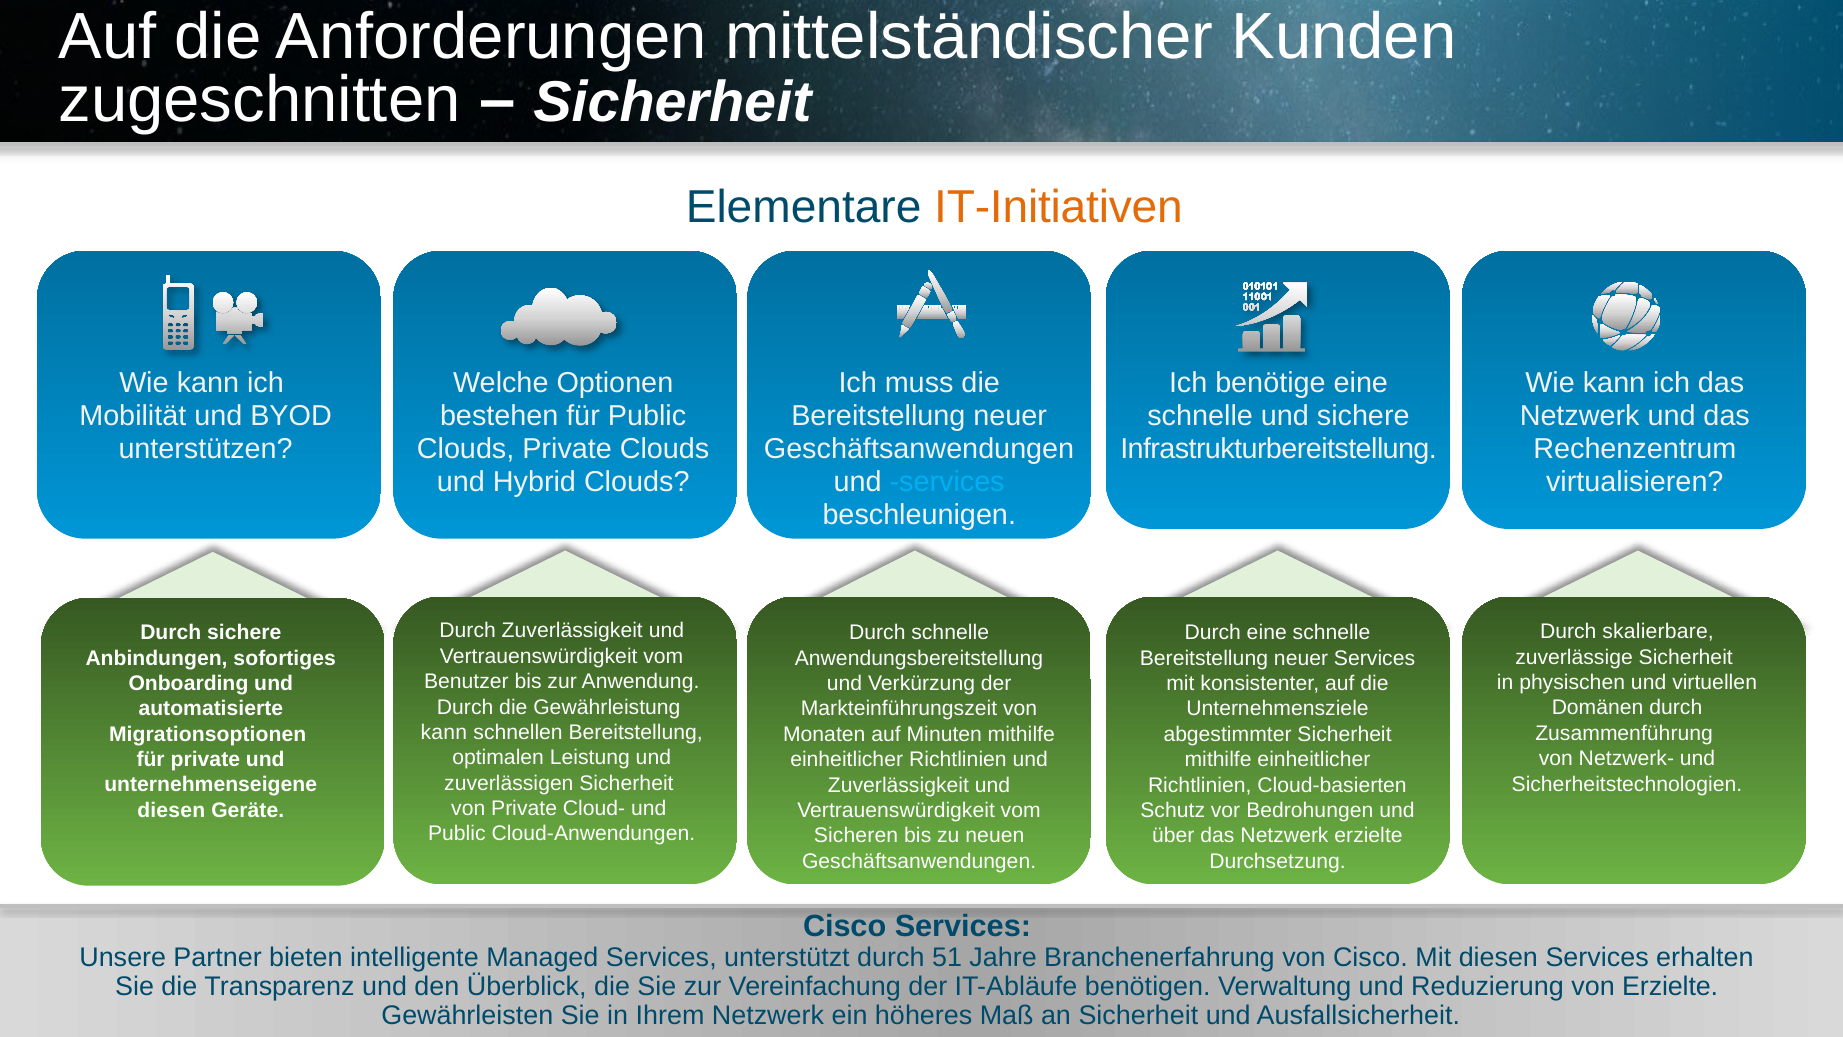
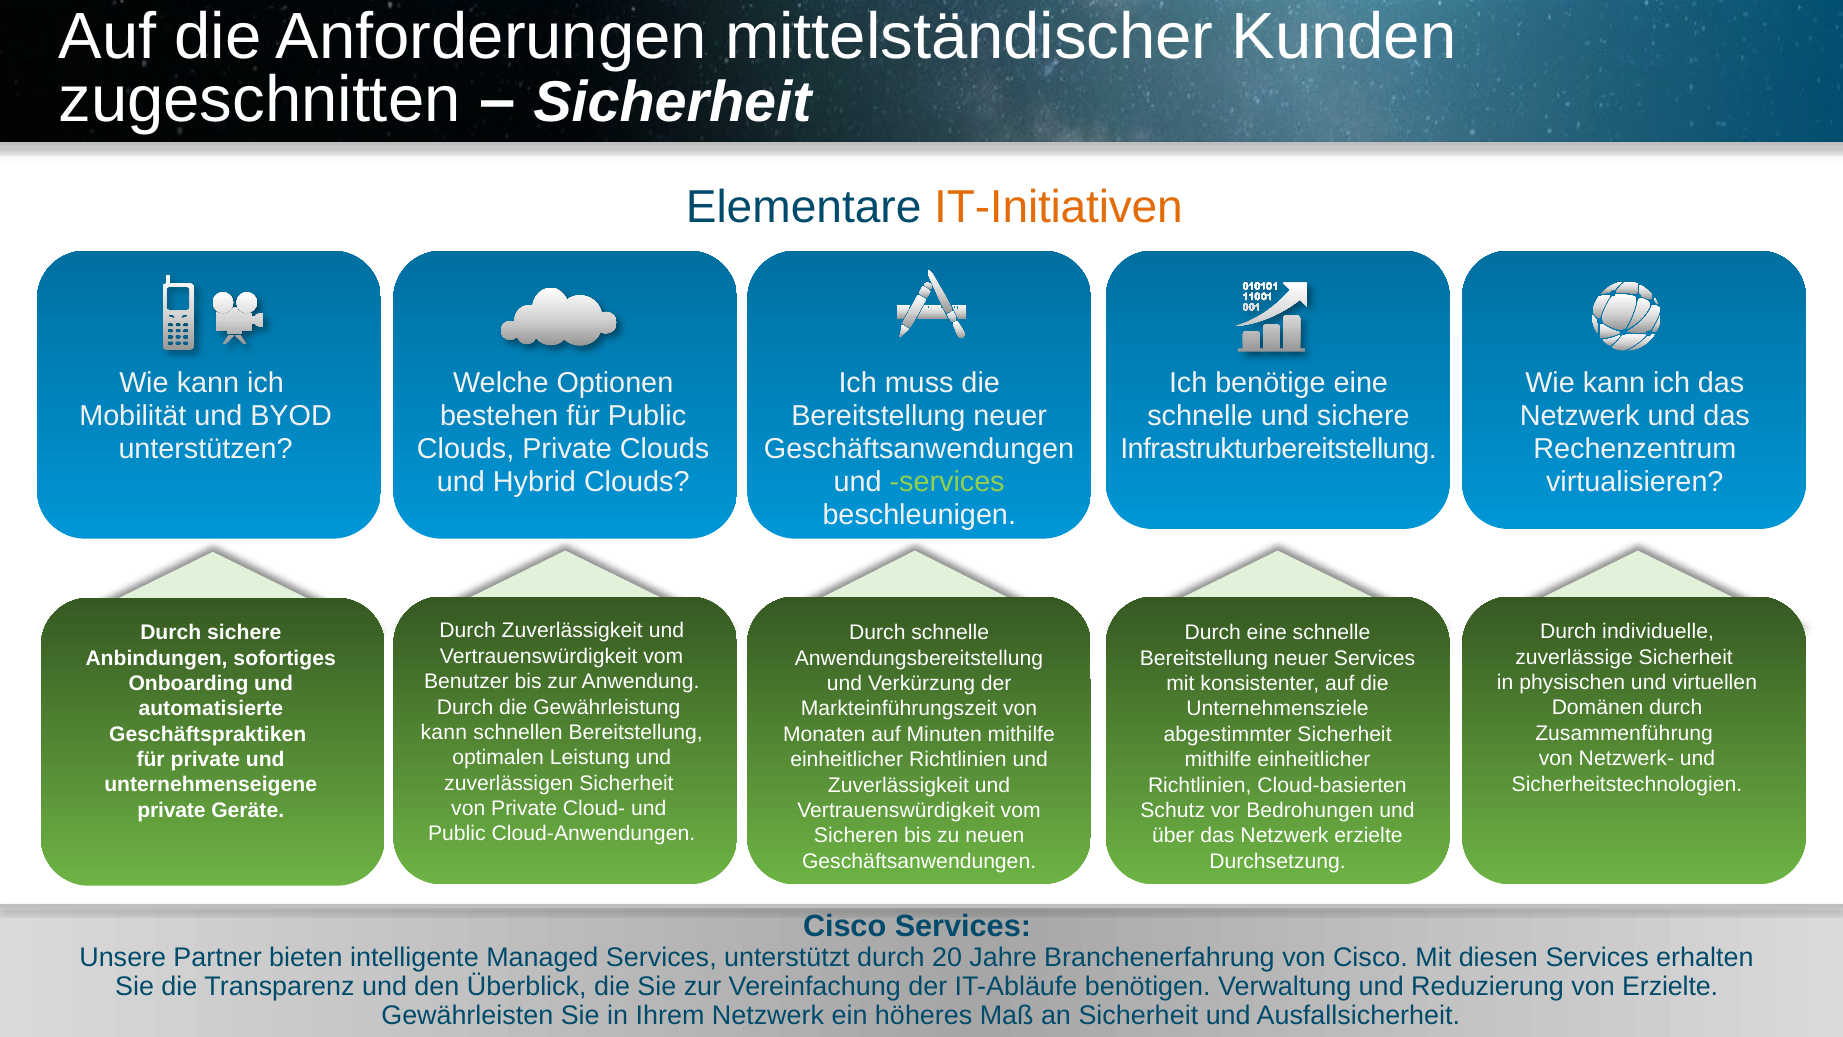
services at (947, 482) colour: light blue -> light green
skalierbare: skalierbare -> individuelle
Migrationsoptionen: Migrationsoptionen -> Geschäftspraktiken
diesen at (171, 810): diesen -> private
51: 51 -> 20
